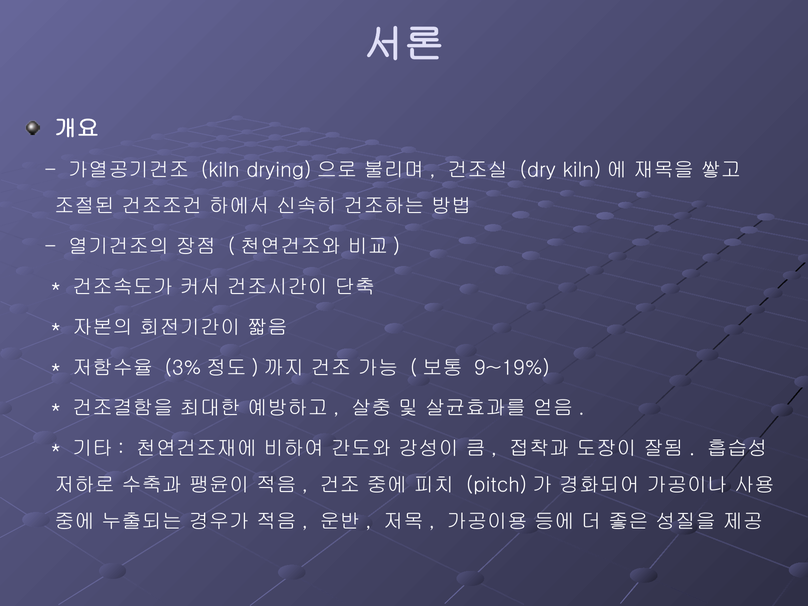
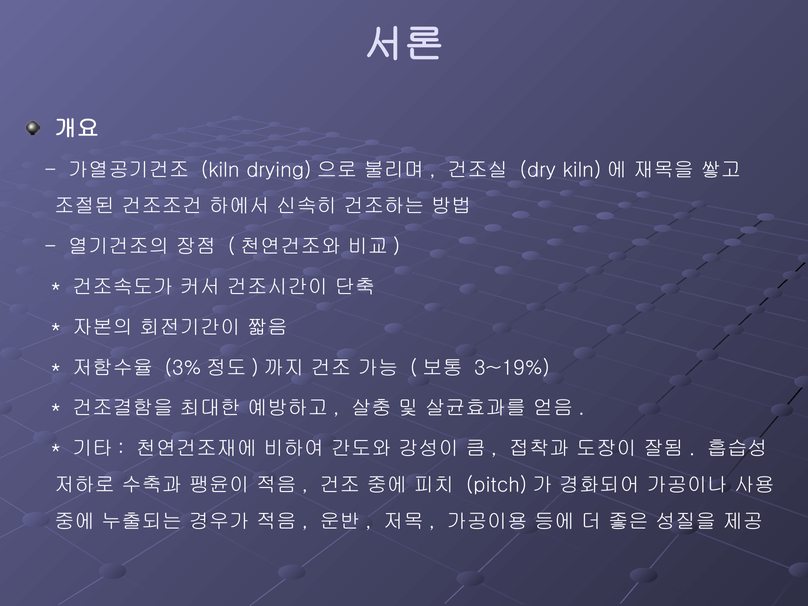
9~19%: 9~19% -> 3~19%
